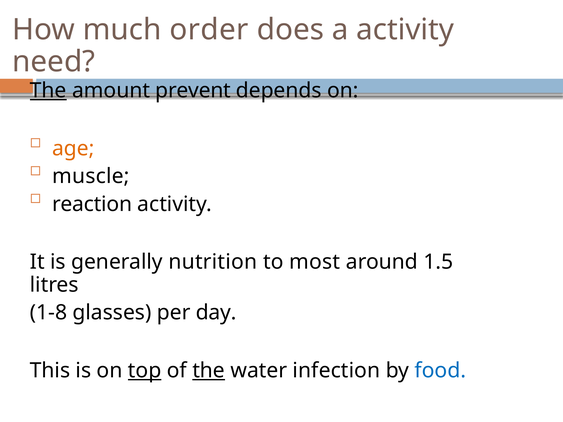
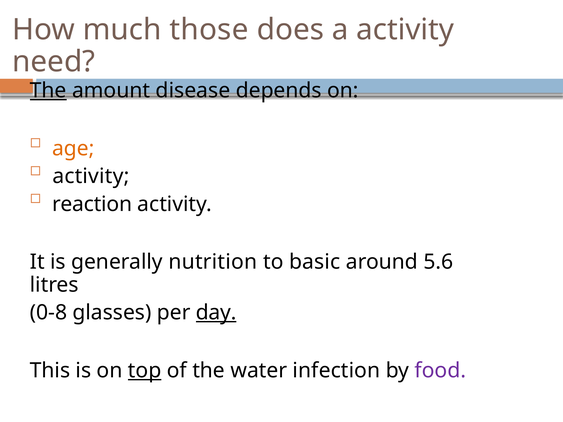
order: order -> those
prevent: prevent -> disease
muscle at (91, 176): muscle -> activity
most: most -> basic
1.5: 1.5 -> 5.6
1-8: 1-8 -> 0-8
day underline: none -> present
the at (209, 371) underline: present -> none
food colour: blue -> purple
